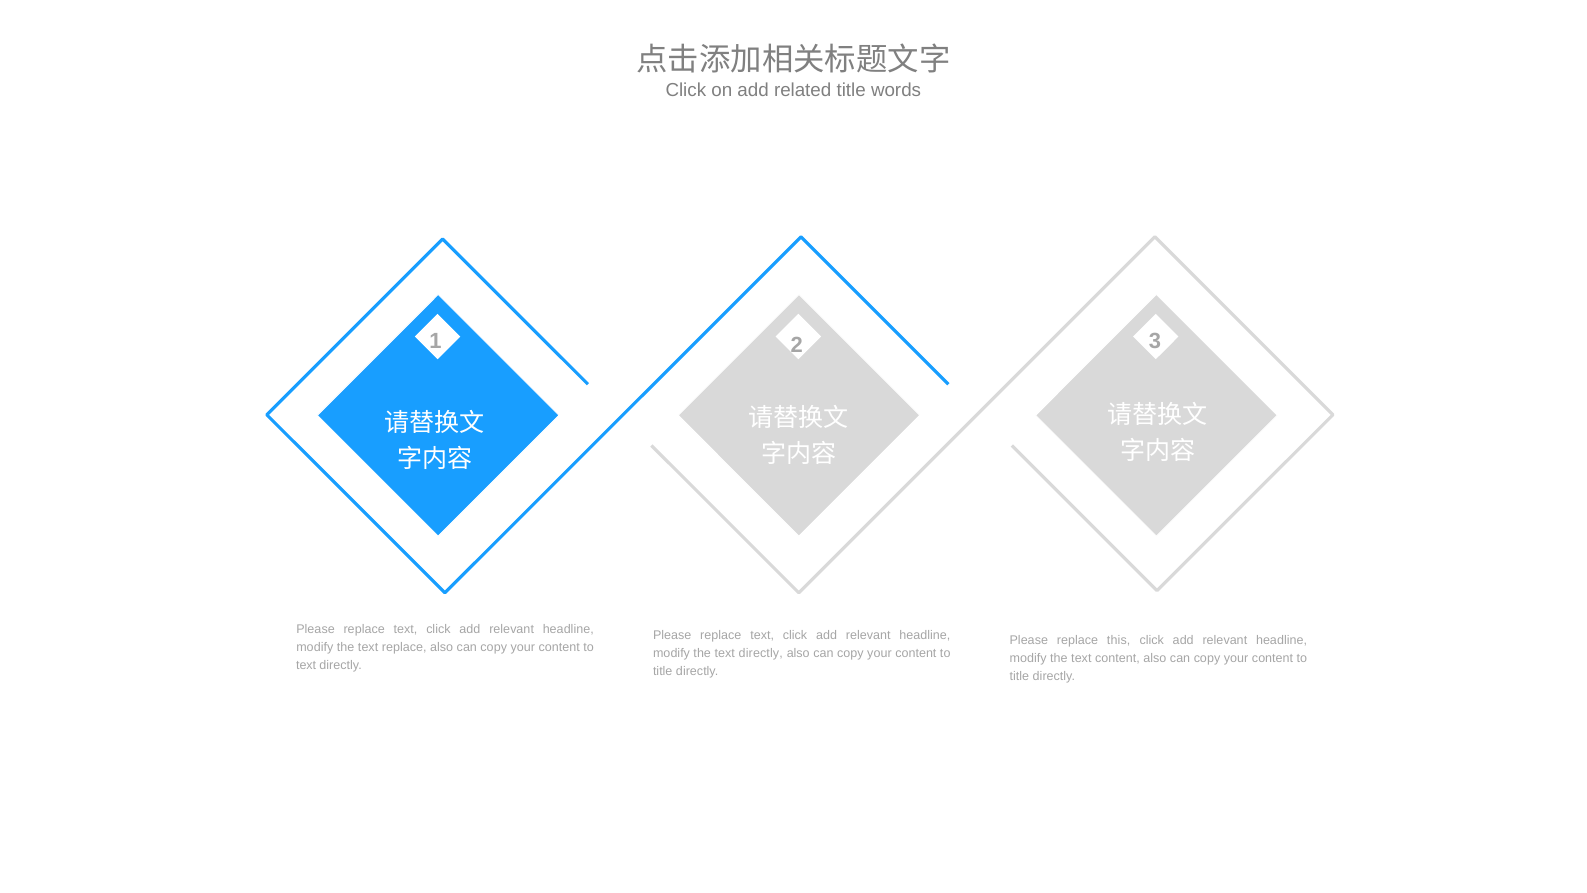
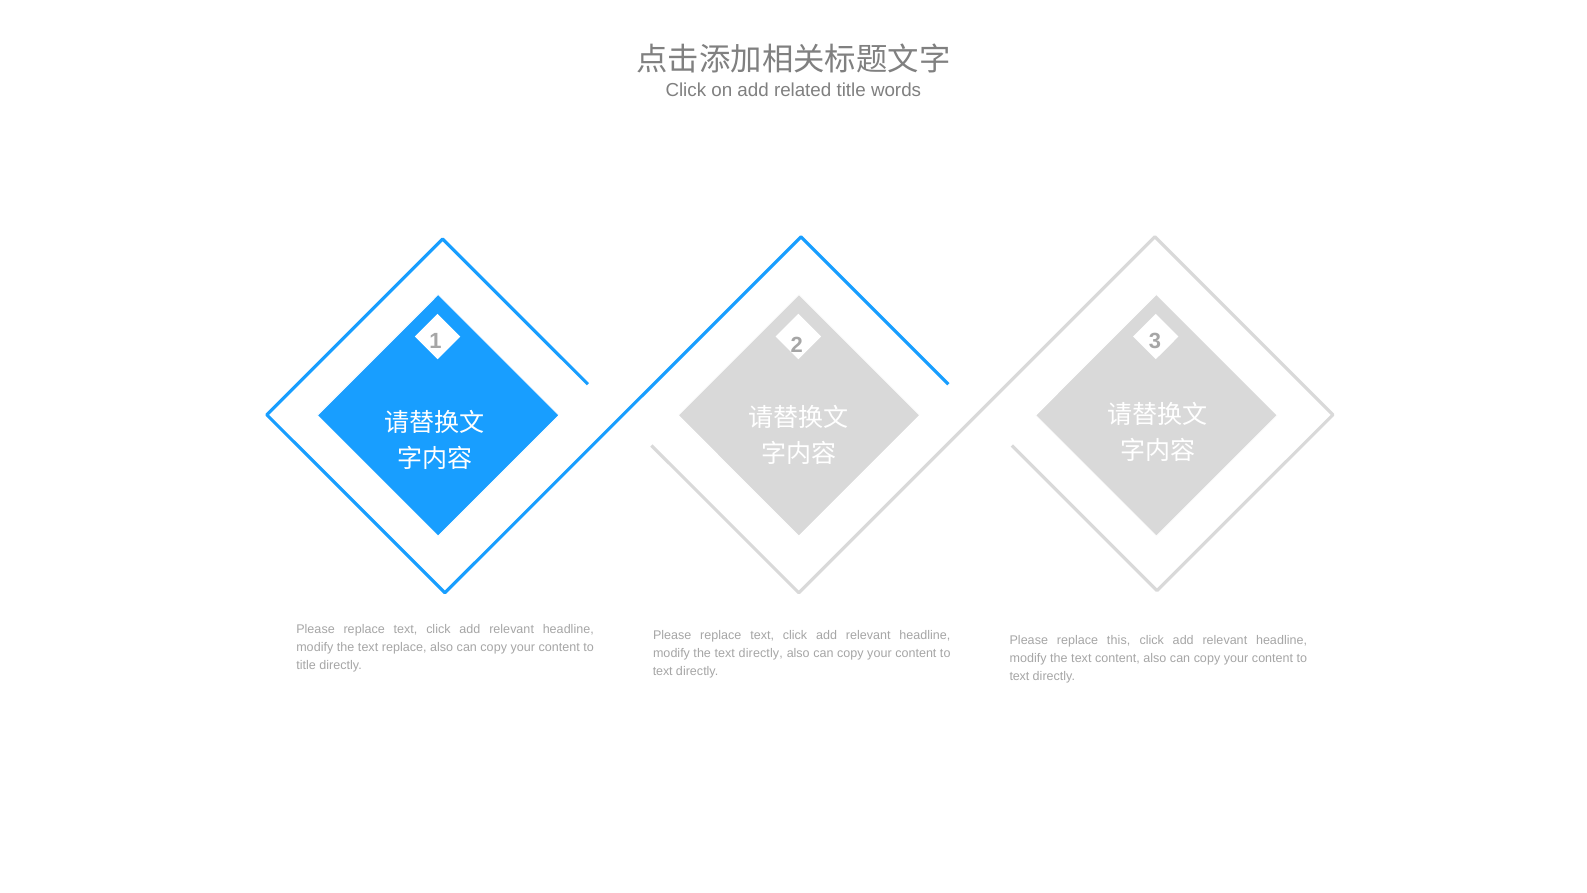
text at (306, 665): text -> title
title at (663, 671): title -> text
title at (1019, 676): title -> text
